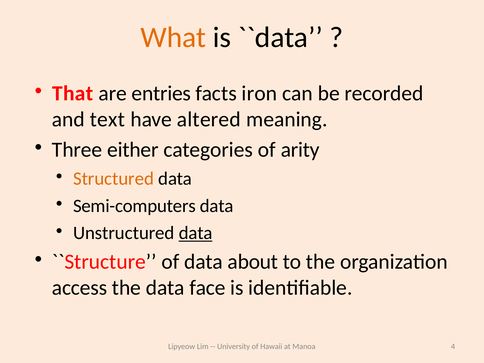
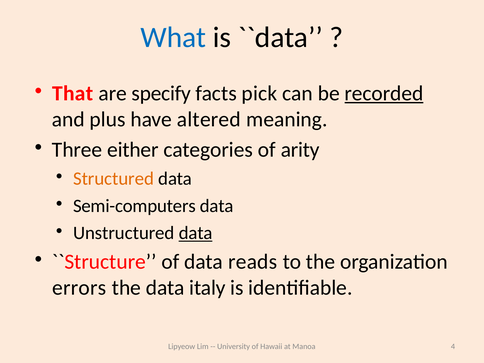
What colour: orange -> blue
entries: entries -> specify
iron: iron -> pick
recorded underline: none -> present
text: text -> plus
about: about -> reads
access: access -> errors
face: face -> italy
